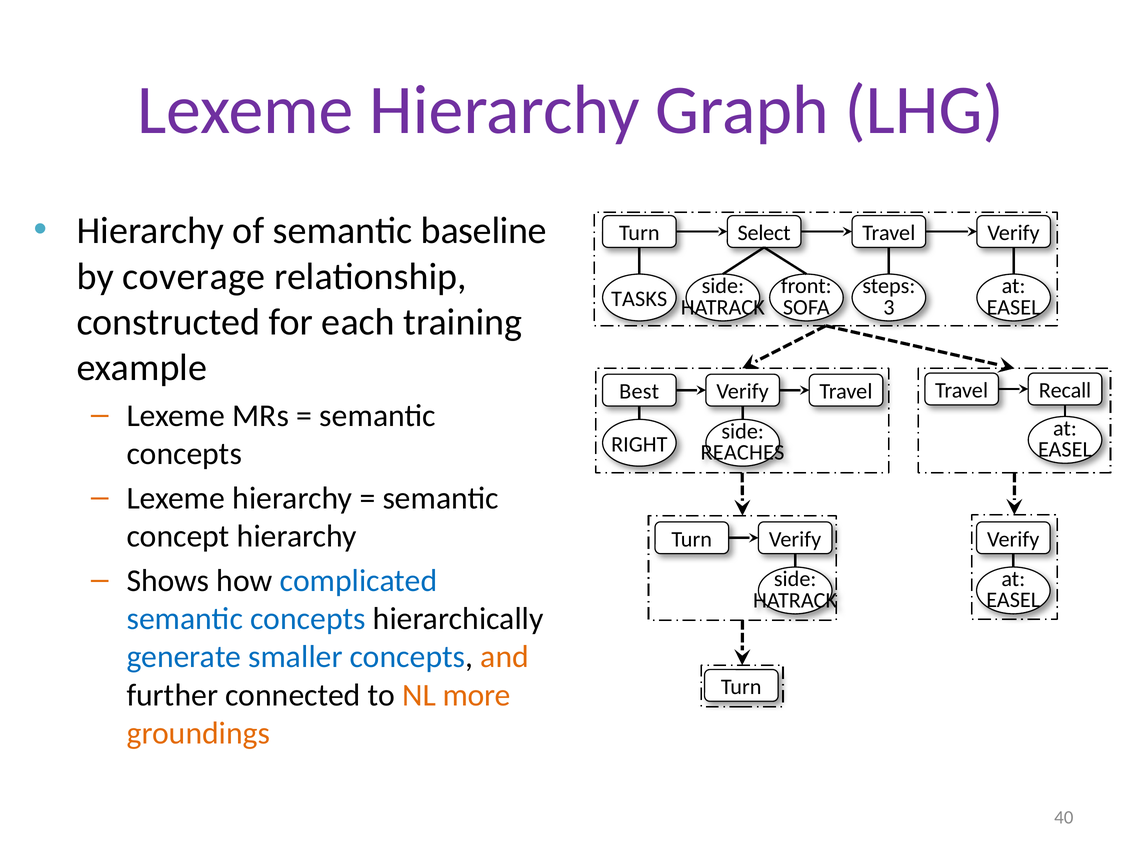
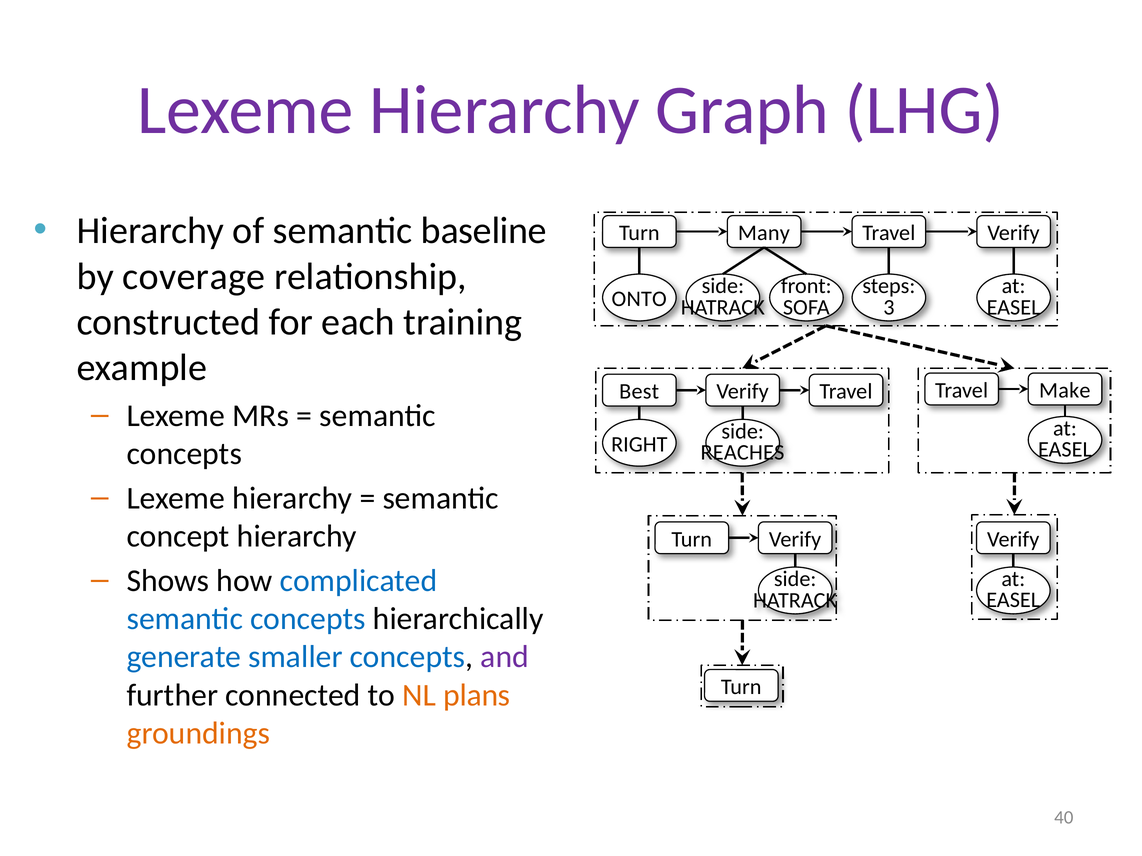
Select: Select -> Many
TASKS: TASKS -> ONTO
Recall: Recall -> Make
and colour: orange -> purple
more: more -> plans
